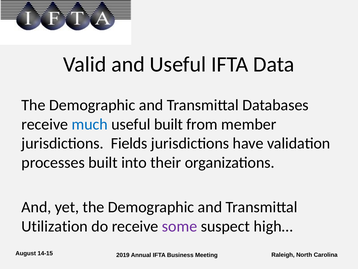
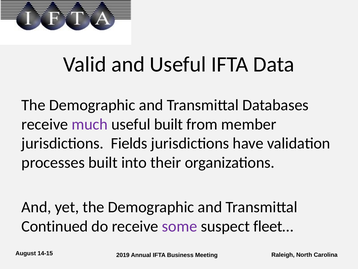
much colour: blue -> purple
Utilization: Utilization -> Continued
high…: high… -> fleet…
